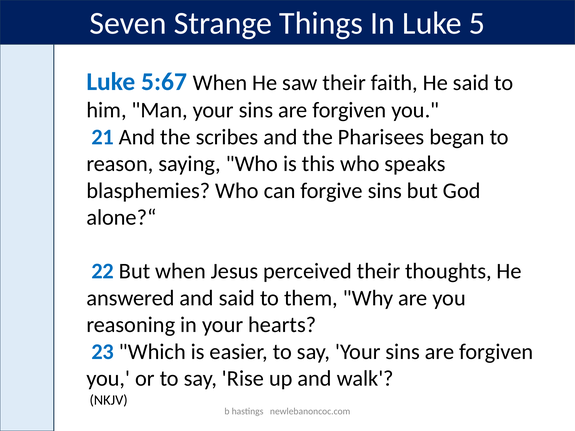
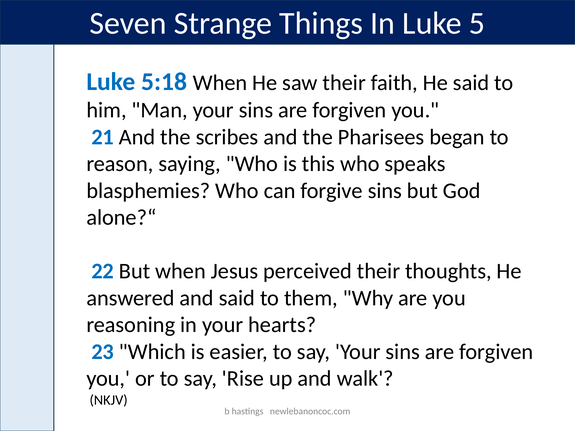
5:67: 5:67 -> 5:18
